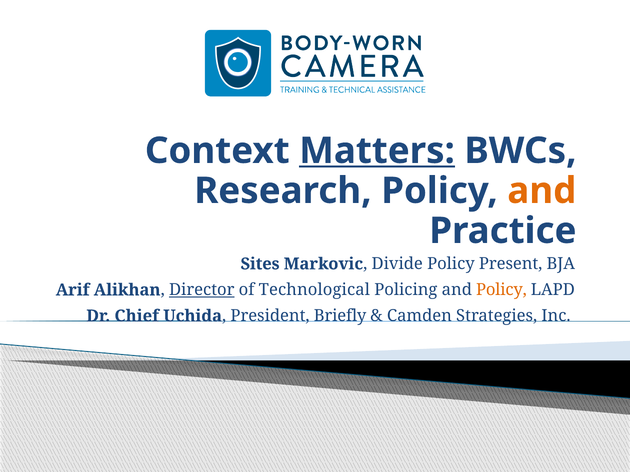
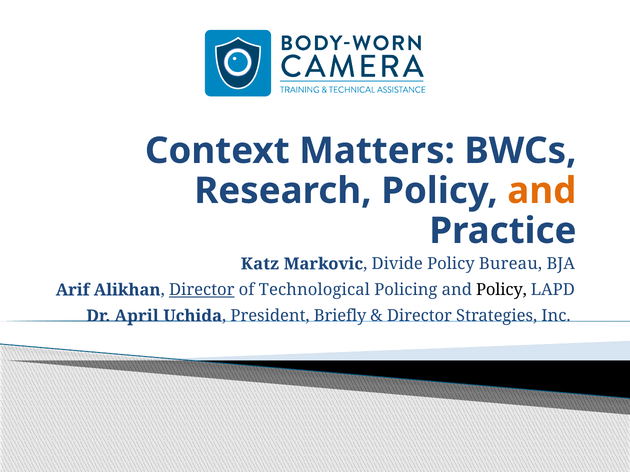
Matters underline: present -> none
Sites: Sites -> Katz
Present: Present -> Bureau
Policy at (501, 290) colour: orange -> black
Chief: Chief -> April
Camden at (419, 316): Camden -> Director
